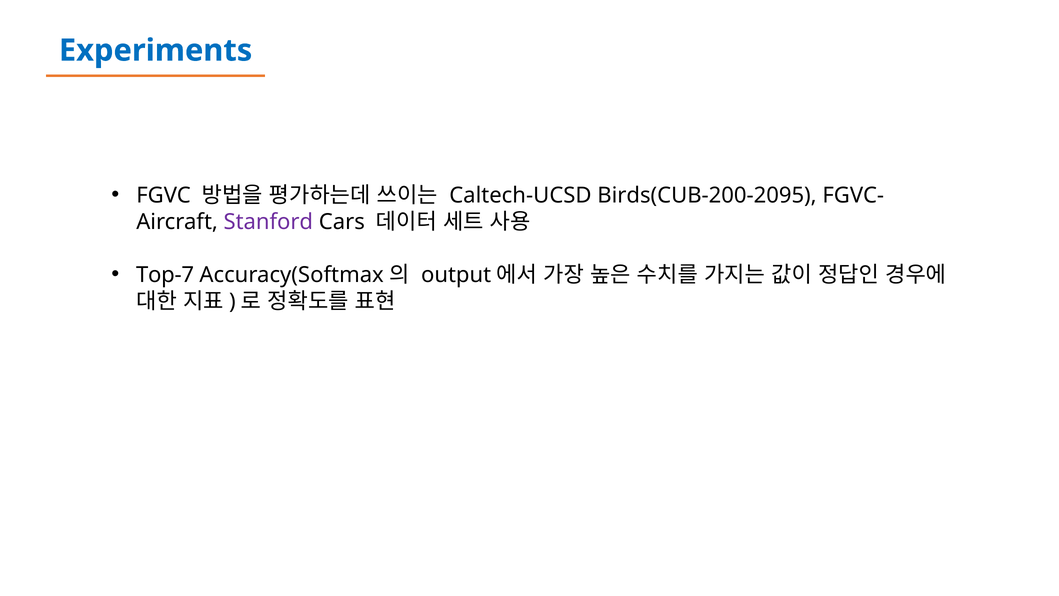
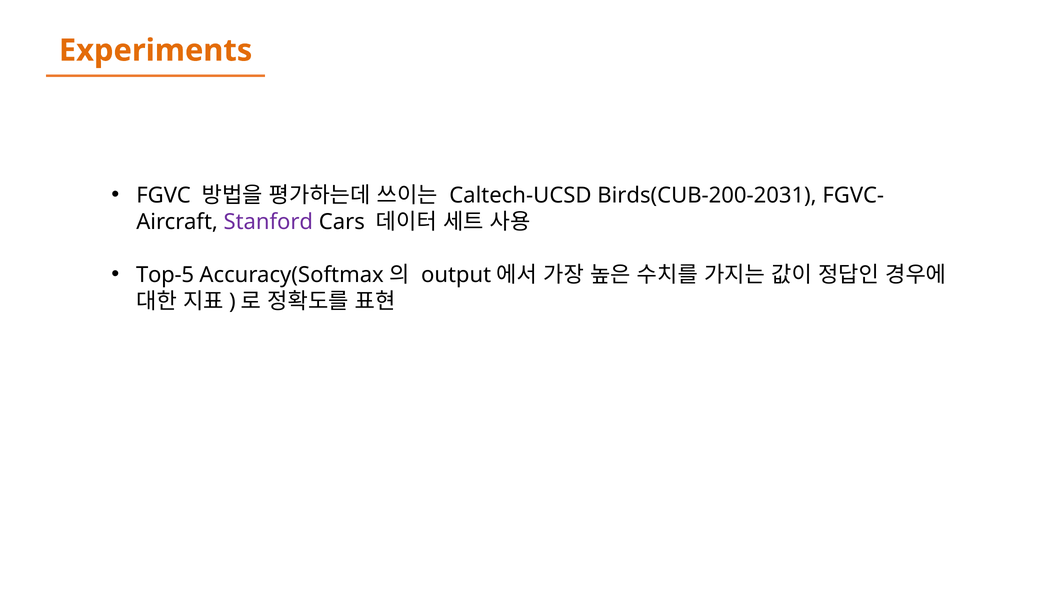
Experiments colour: blue -> orange
Birds(CUB-200-2095: Birds(CUB-200-2095 -> Birds(CUB-200-2031
Top-7: Top-7 -> Top-5
